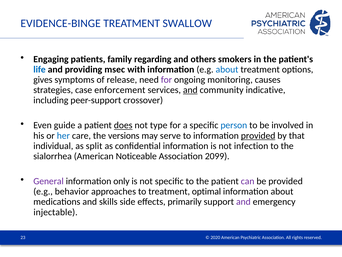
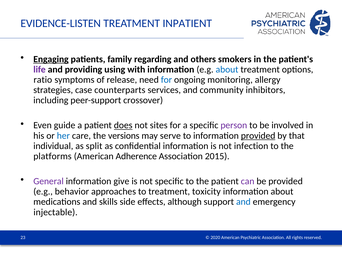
EVIDENCE-BINGE: EVIDENCE-BINGE -> EVIDENCE-LISTEN
SWALLOW: SWALLOW -> INPATIENT
Engaging underline: none -> present
life colour: blue -> purple
msec: msec -> using
gives: gives -> ratio
for at (166, 80) colour: purple -> blue
causes: causes -> allergy
enforcement: enforcement -> counterparts
and at (190, 90) underline: present -> none
indicative: indicative -> inhibitors
type: type -> sites
person colour: blue -> purple
sialorrhea: sialorrhea -> platforms
Noticeable: Noticeable -> Adherence
2099: 2099 -> 2015
only: only -> give
optimal: optimal -> toxicity
primarily: primarily -> although
and at (243, 201) colour: purple -> blue
